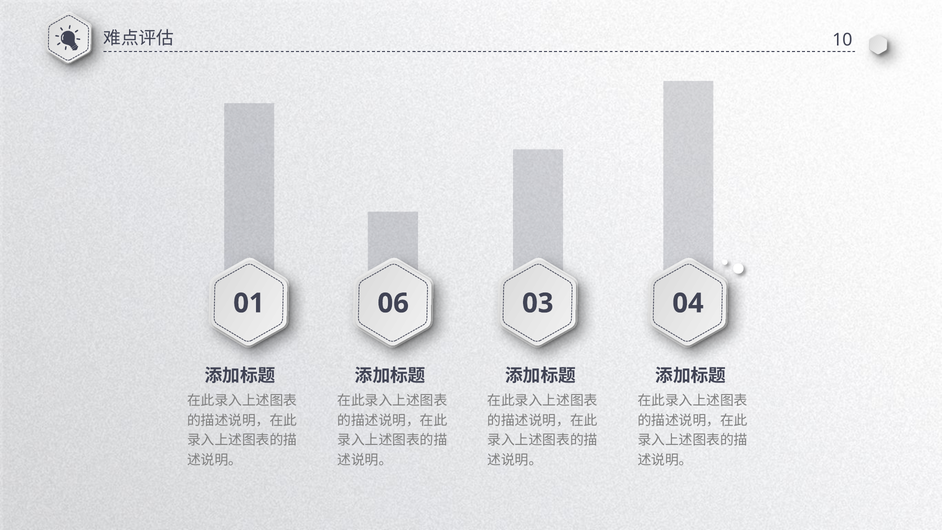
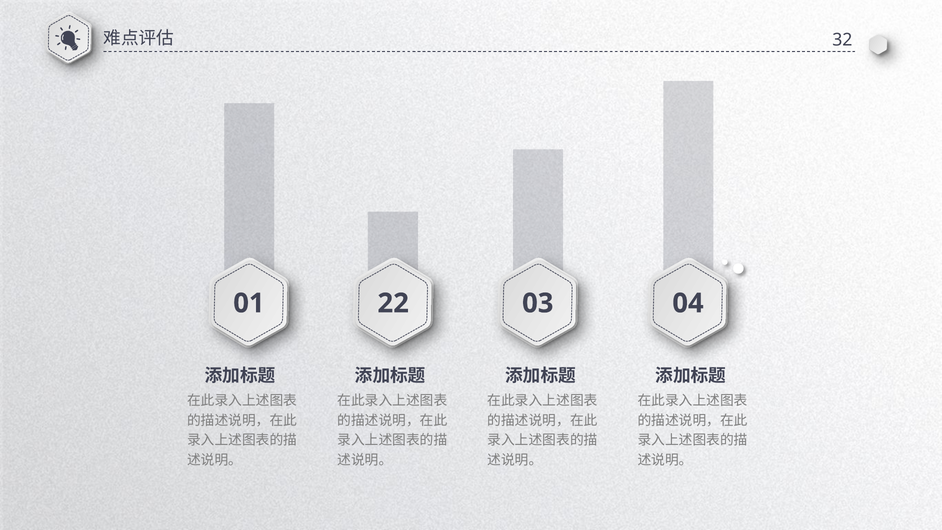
10: 10 -> 32
06: 06 -> 22
